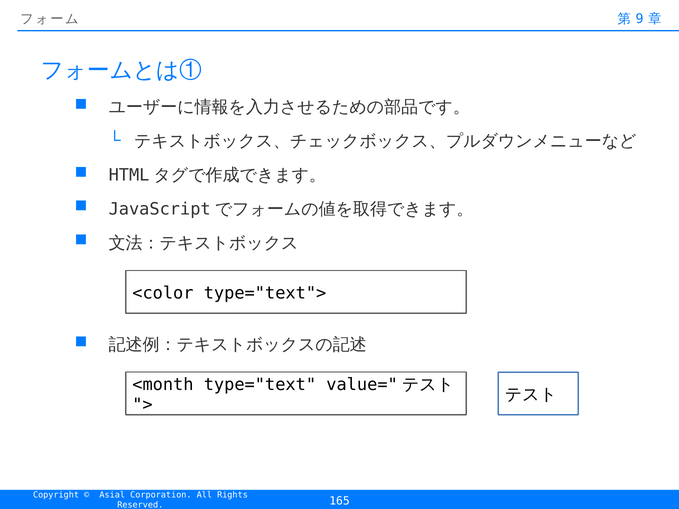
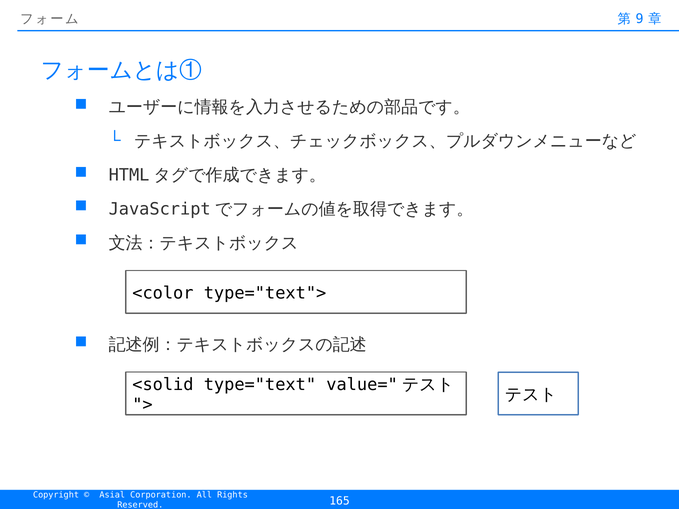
<month: <month -> <solid
